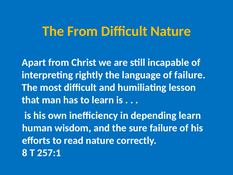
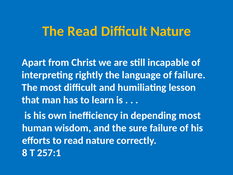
The From: From -> Read
depending learn: learn -> most
